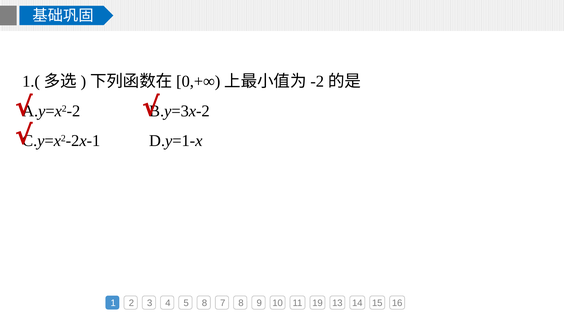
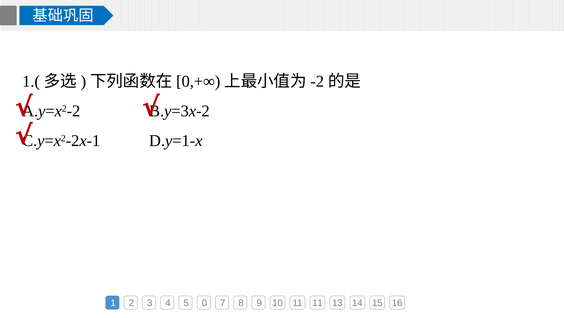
5 8: 8 -> 0
11 19: 19 -> 11
